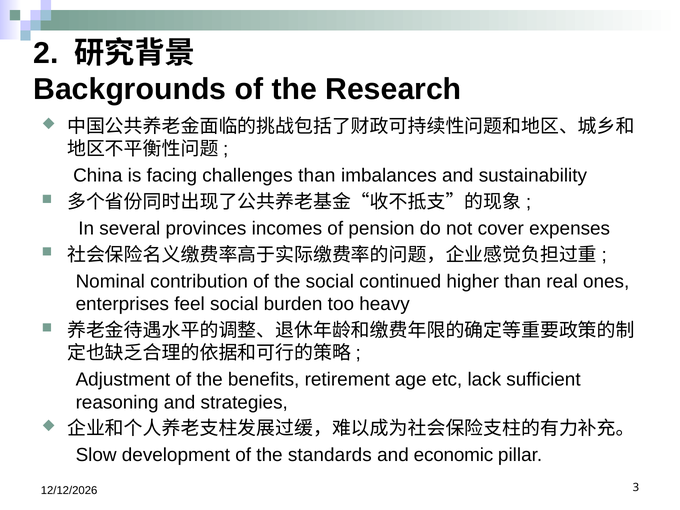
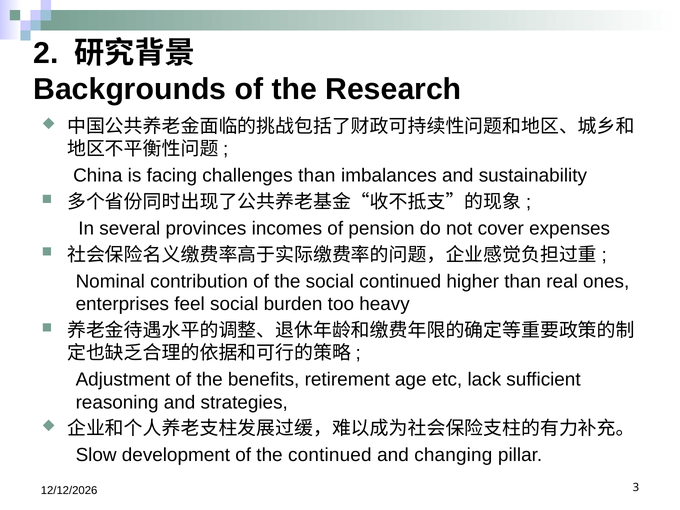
the standards: standards -> continued
economic: economic -> changing
